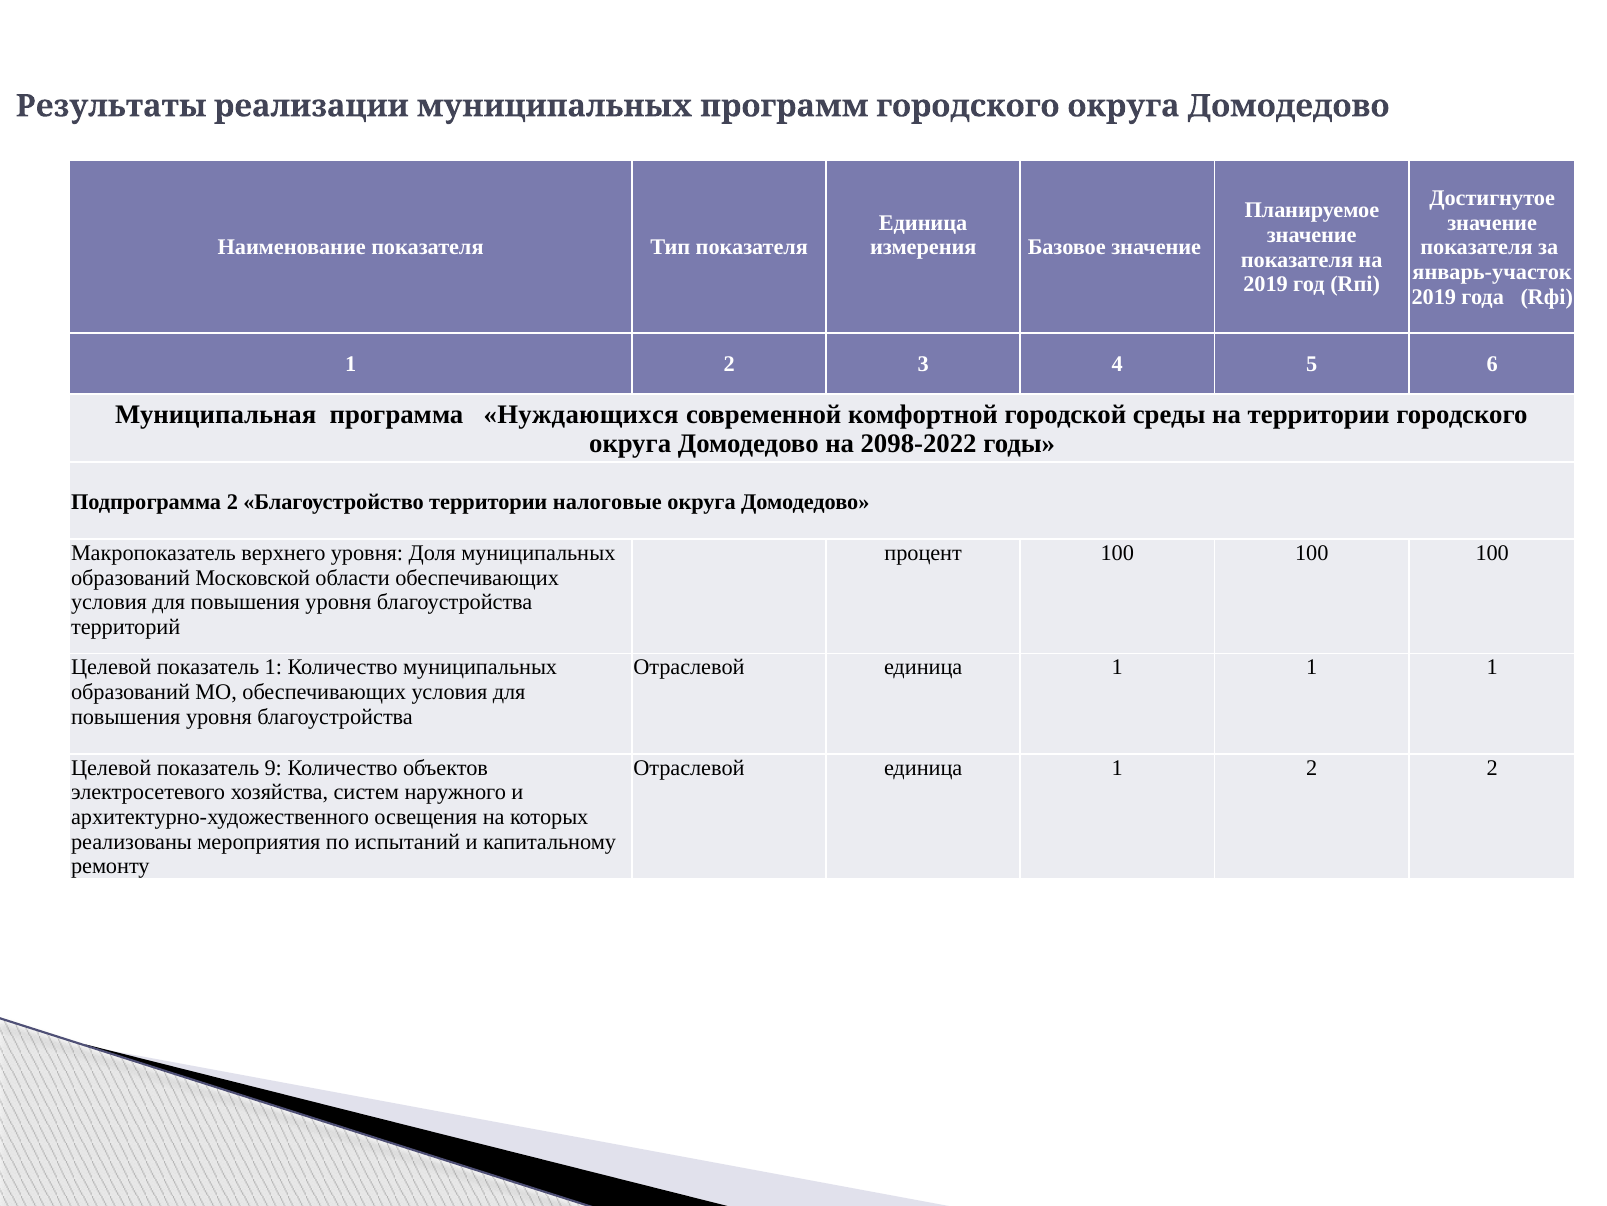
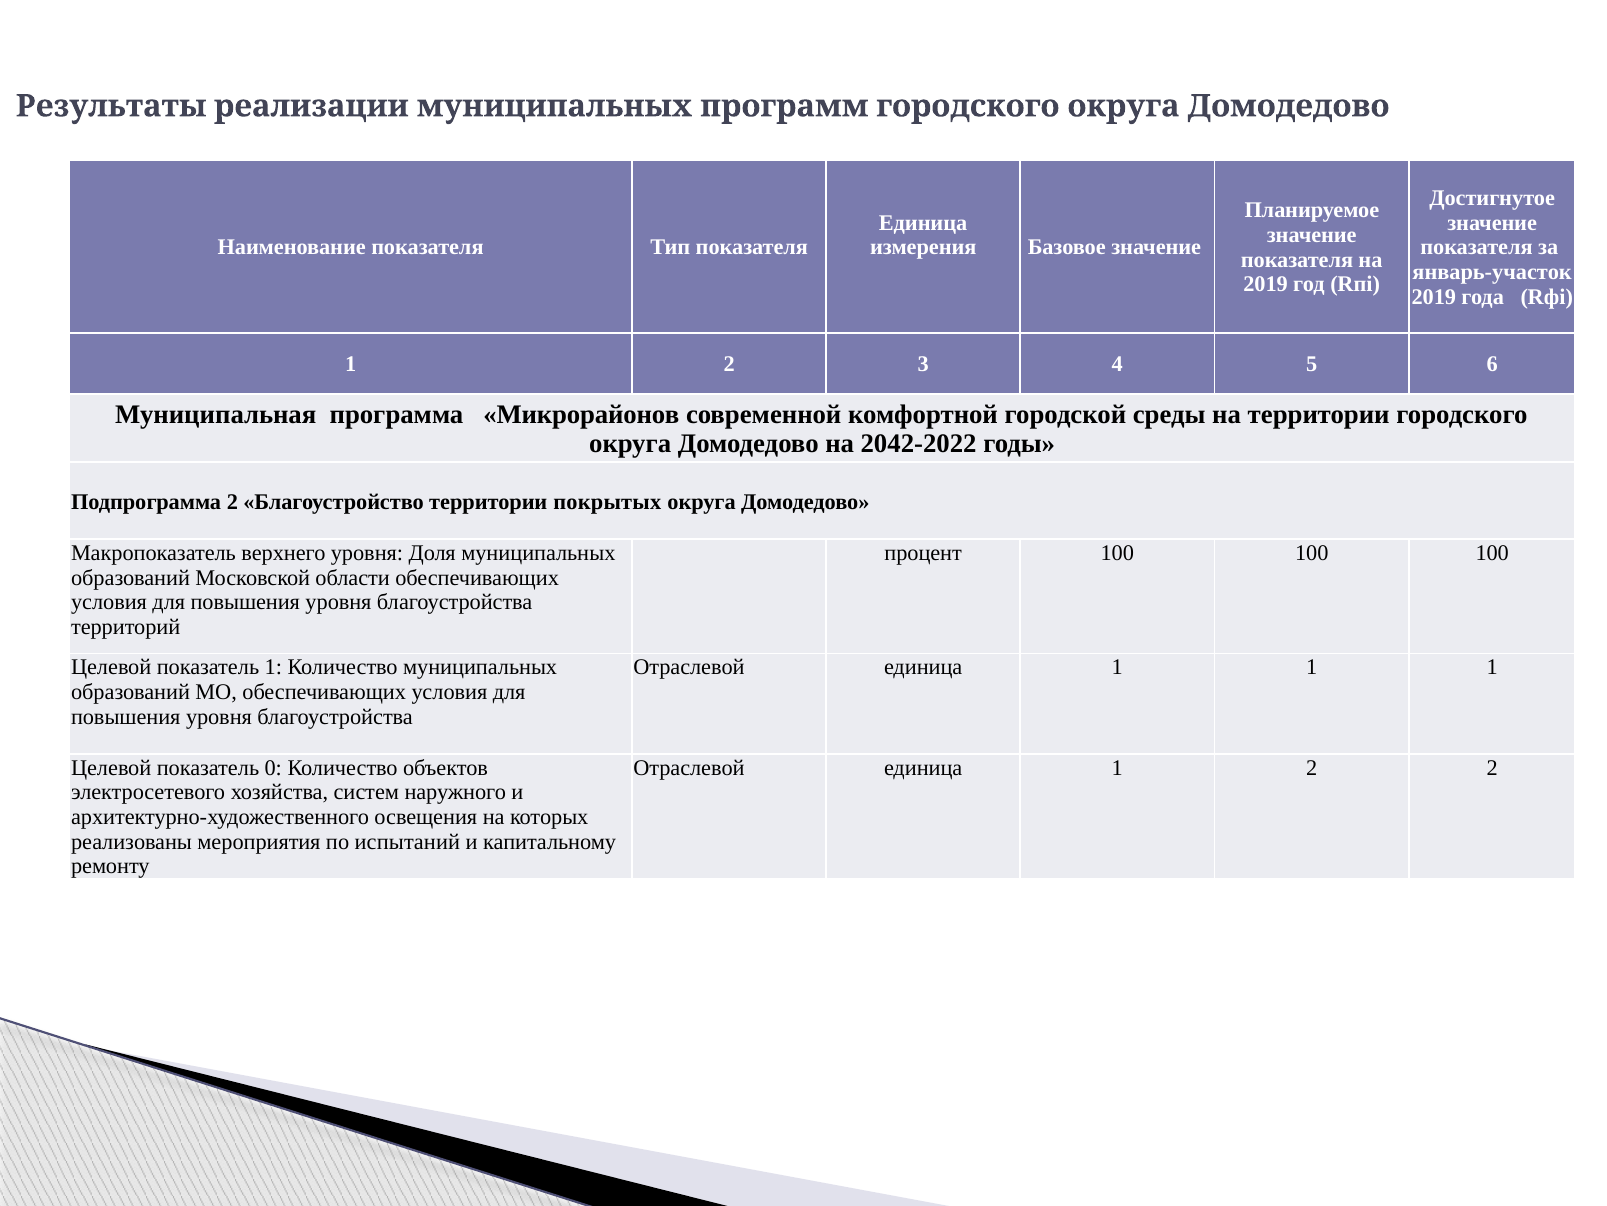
Нуждающихся: Нуждающихся -> Микрорайонов
2098-2022: 2098-2022 -> 2042-2022
налоговые: налоговые -> покрытых
9: 9 -> 0
